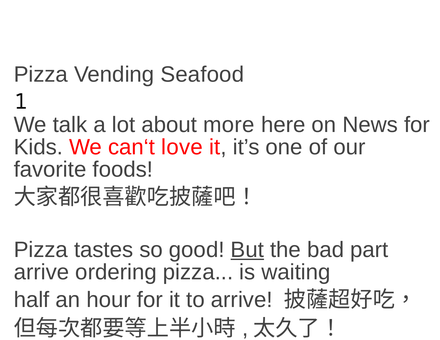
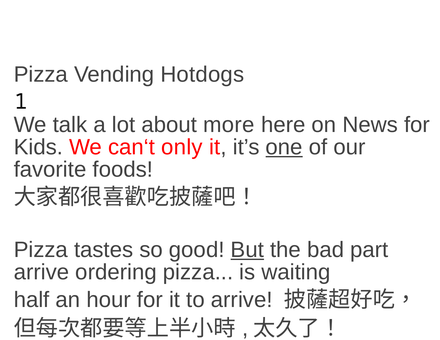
Seafood: Seafood -> Hotdogs
love: love -> only
one underline: none -> present
